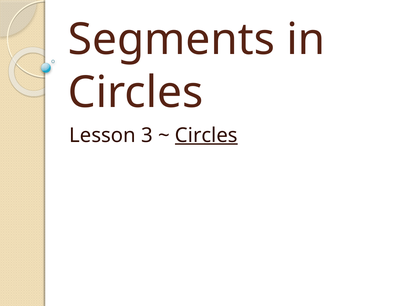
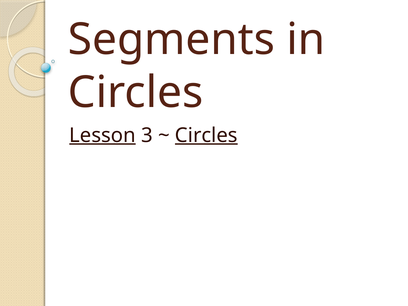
Lesson underline: none -> present
